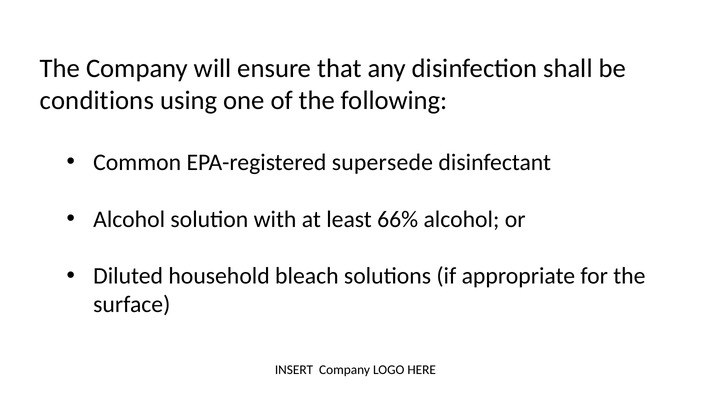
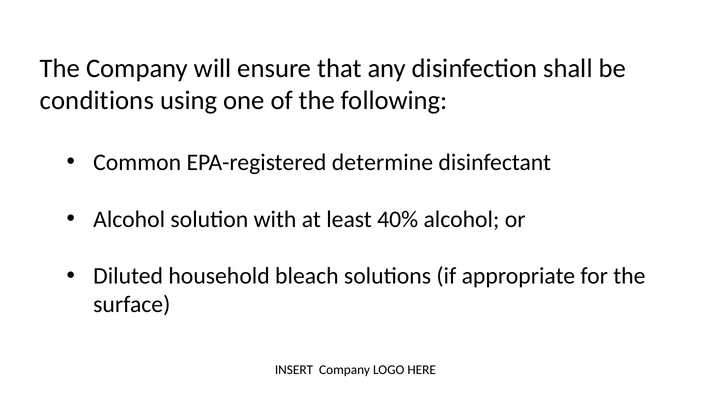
supersede: supersede -> determine
66%: 66% -> 40%
